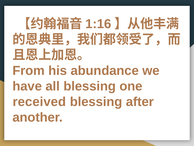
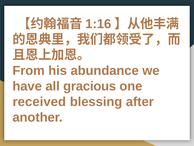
all blessing: blessing -> gracious
